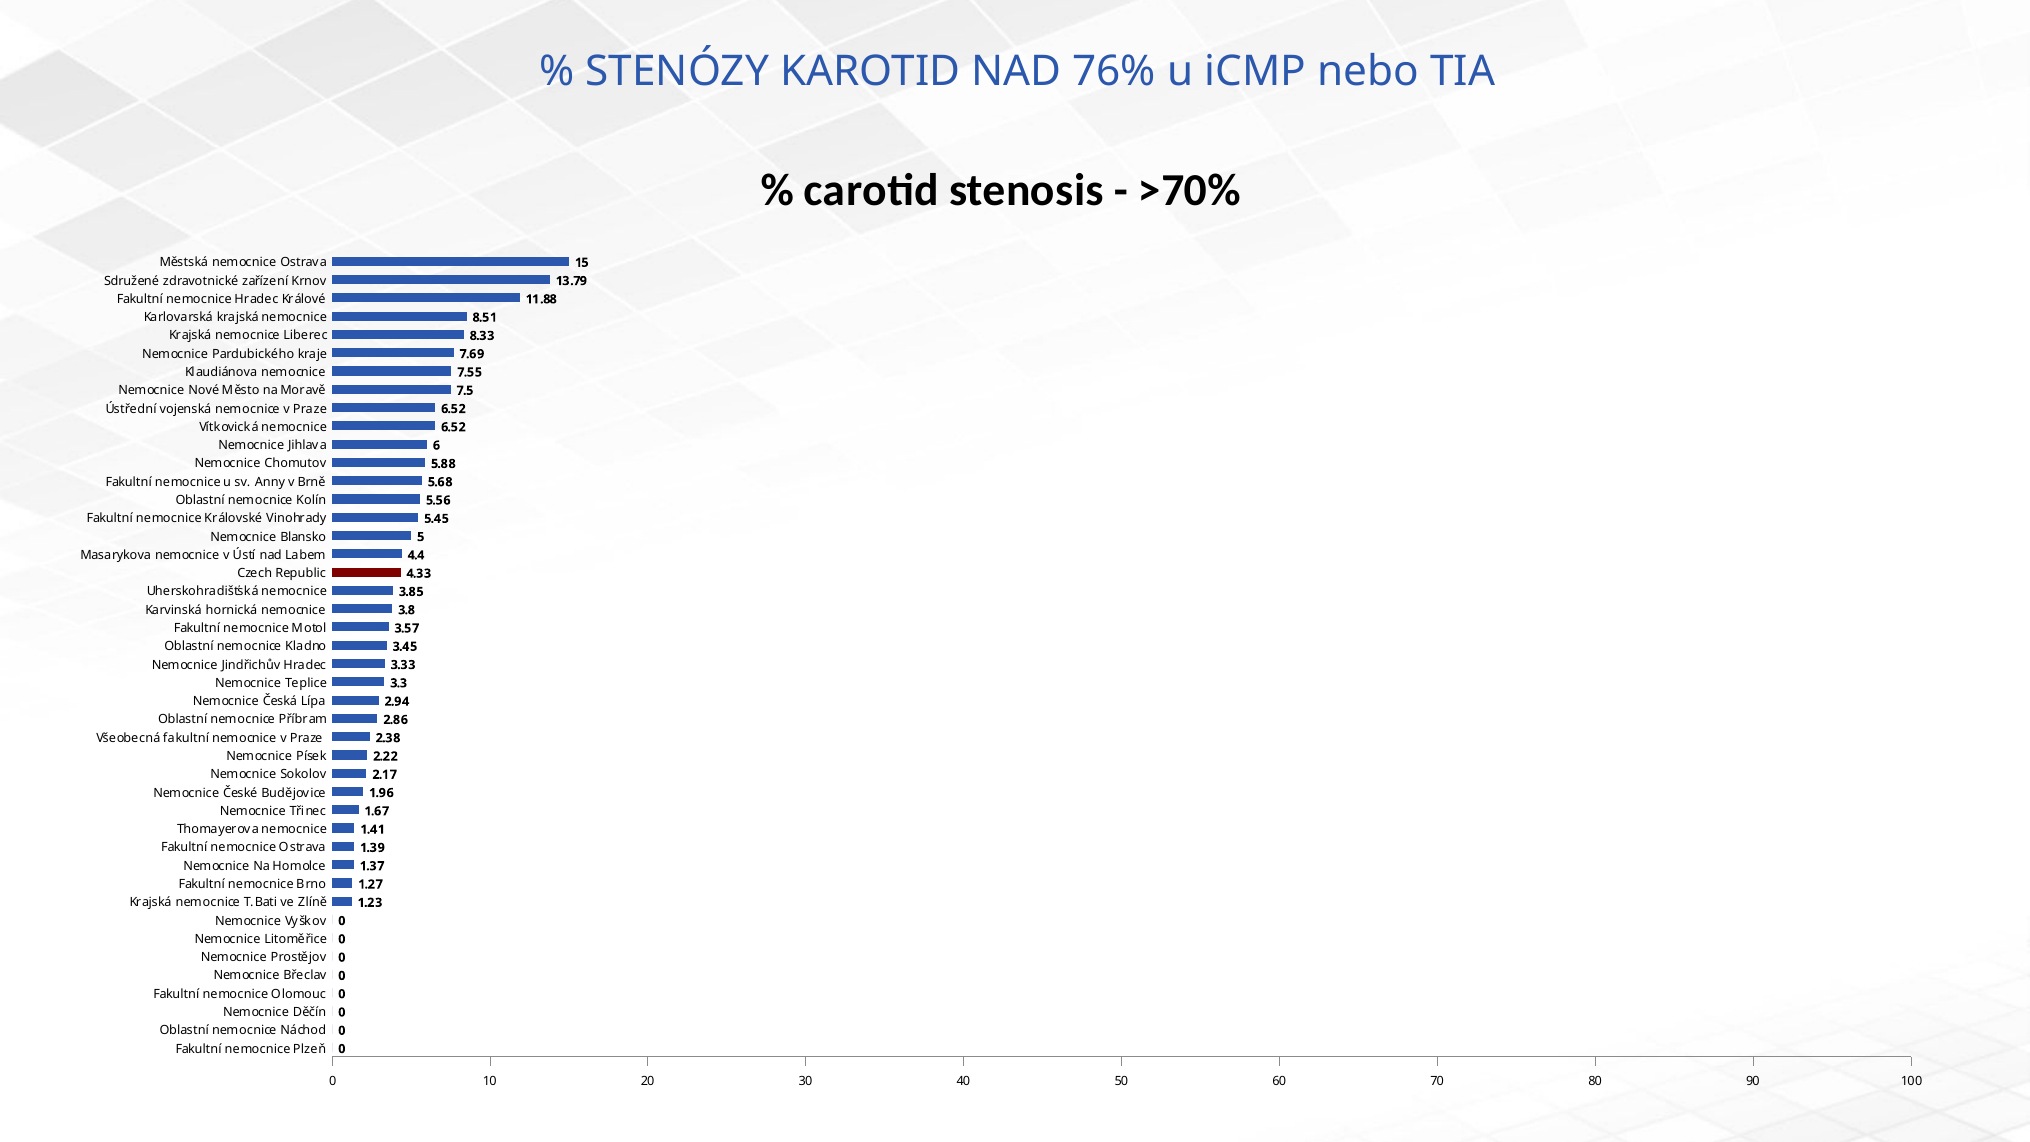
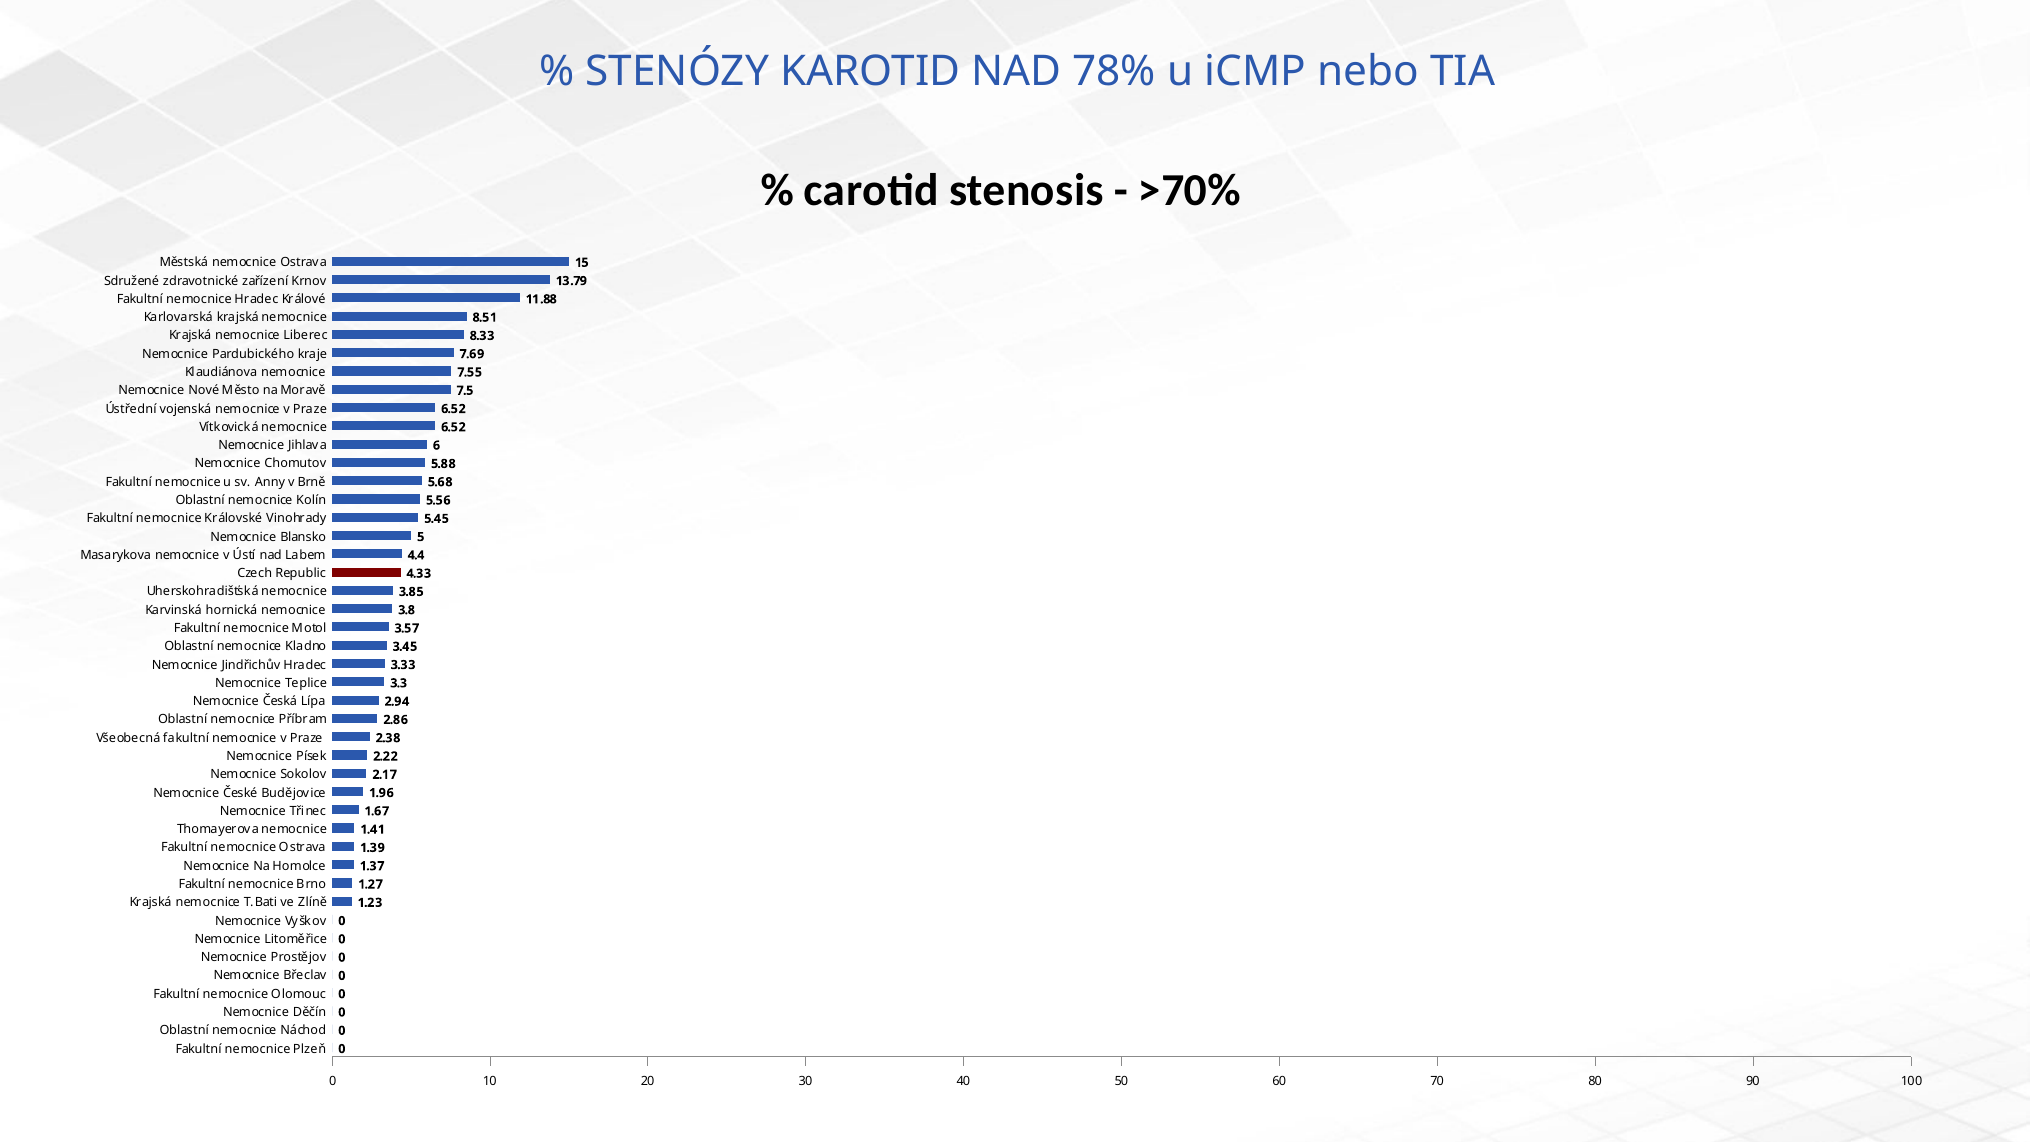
76%: 76% -> 78%
